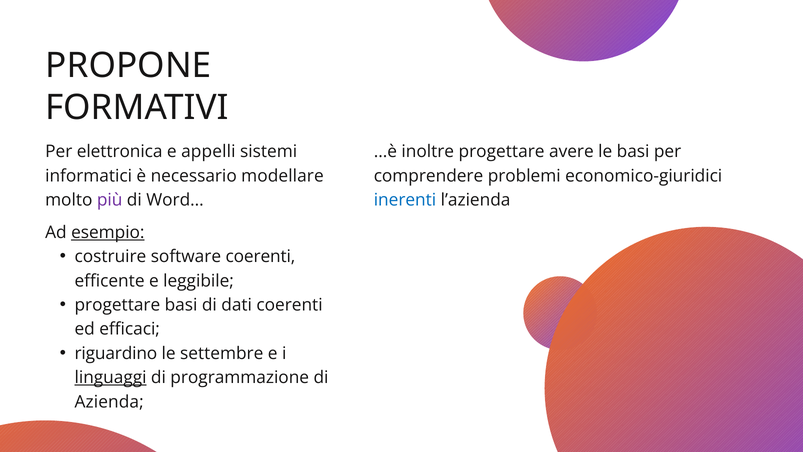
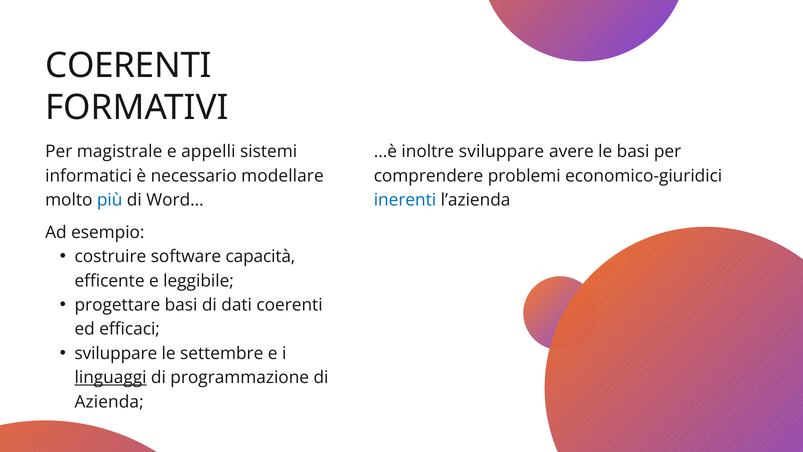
PROPONE at (128, 66): PROPONE -> COERENTI
elettronica: elettronica -> magistrale
inoltre progettare: progettare -> sviluppare
più colour: purple -> blue
esempio underline: present -> none
software coerenti: coerenti -> capacità
riguardino at (116, 353): riguardino -> sviluppare
